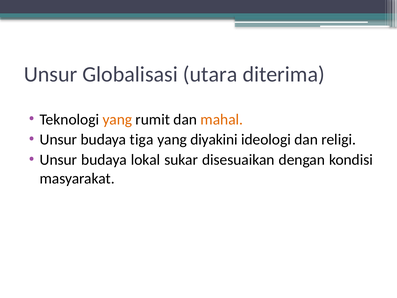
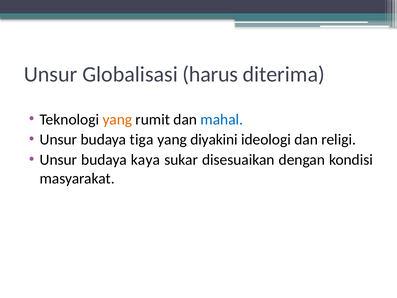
utara: utara -> harus
mahal colour: orange -> blue
lokal: lokal -> kaya
